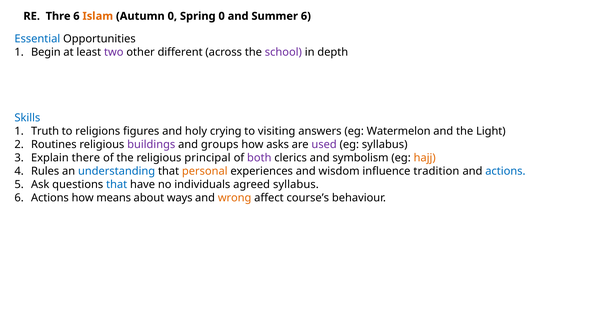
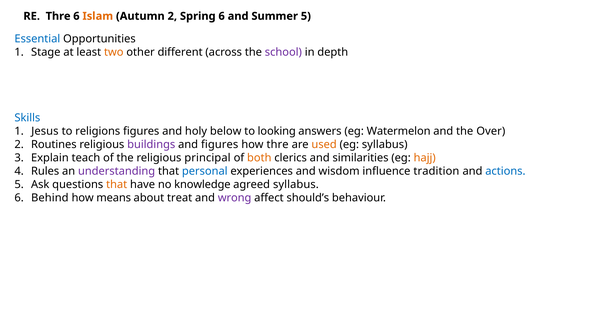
Autumn 0: 0 -> 2
Spring 0: 0 -> 6
Summer 6: 6 -> 5
Begin: Begin -> Stage
two colour: purple -> orange
Truth: Truth -> Jesus
crying: crying -> below
visiting: visiting -> looking
Light: Light -> Over
and groups: groups -> figures
how asks: asks -> thre
used colour: purple -> orange
there: there -> teach
both colour: purple -> orange
symbolism: symbolism -> similarities
understanding colour: blue -> purple
personal colour: orange -> blue
that at (117, 184) colour: blue -> orange
individuals: individuals -> knowledge
6 Actions: Actions -> Behind
ways: ways -> treat
wrong colour: orange -> purple
course’s: course’s -> should’s
